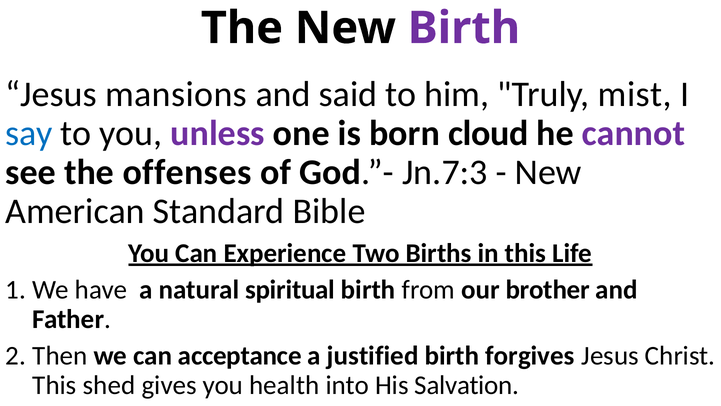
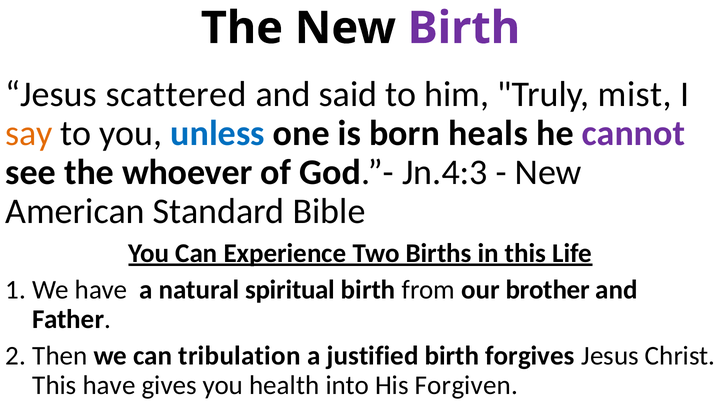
mansions: mansions -> scattered
say colour: blue -> orange
unless colour: purple -> blue
cloud: cloud -> heals
offenses: offenses -> whoever
Jn.7:3: Jn.7:3 -> Jn.4:3
acceptance: acceptance -> tribulation
This shed: shed -> have
Salvation: Salvation -> Forgiven
